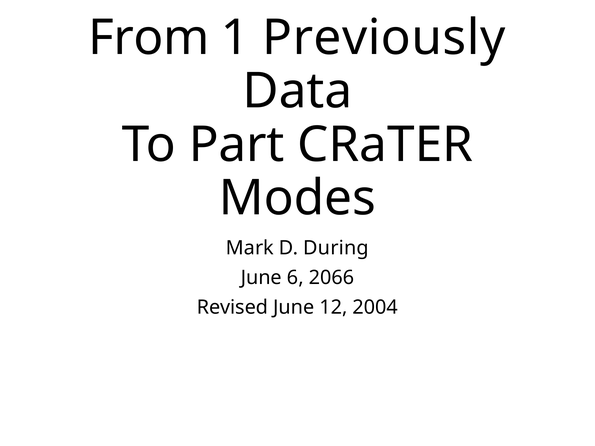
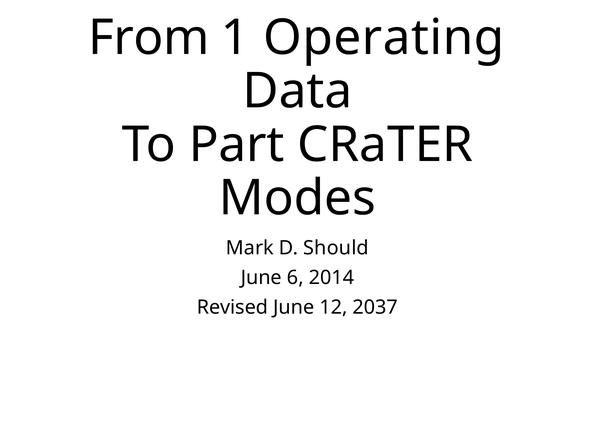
Previously: Previously -> Operating
During: During -> Should
2066: 2066 -> 2014
2004: 2004 -> 2037
